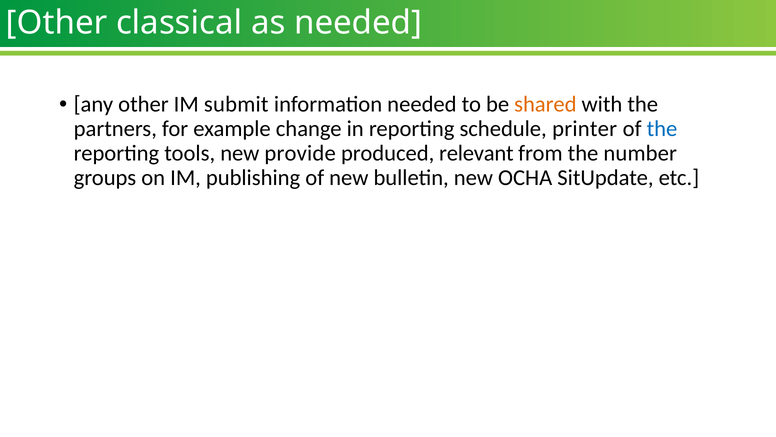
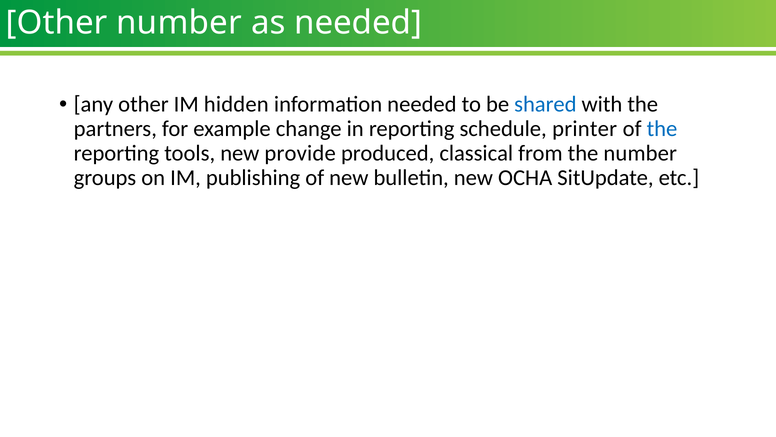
Other classical: classical -> number
submit: submit -> hidden
shared colour: orange -> blue
relevant: relevant -> classical
